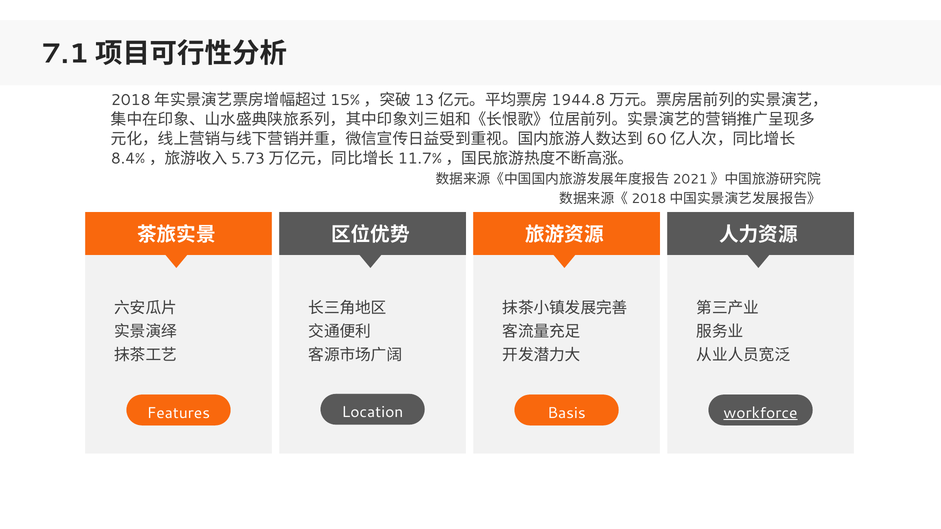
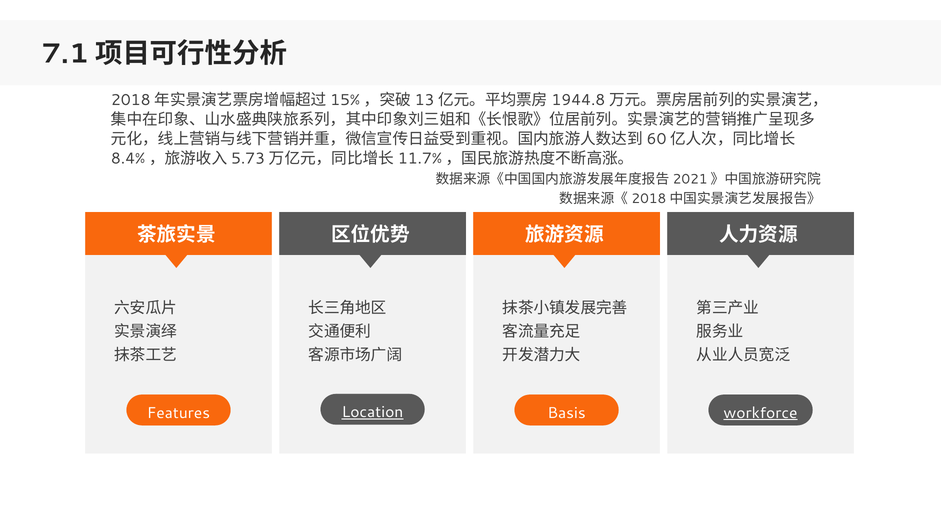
Location underline: none -> present
